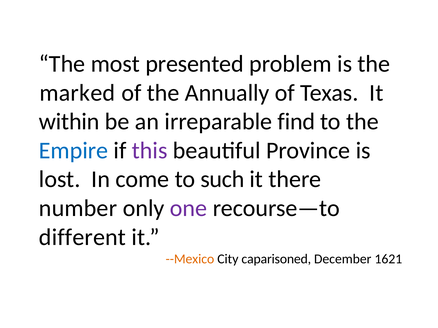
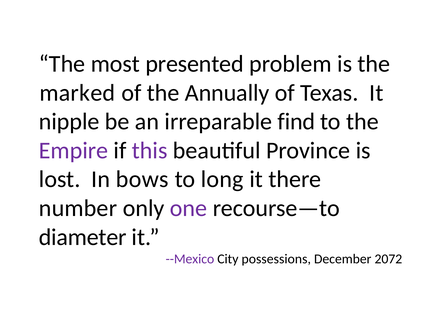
within: within -> nipple
Empire colour: blue -> purple
come: come -> bows
such: such -> long
different: different -> diameter
--Mexico colour: orange -> purple
caparisoned: caparisoned -> possessions
1621: 1621 -> 2072
